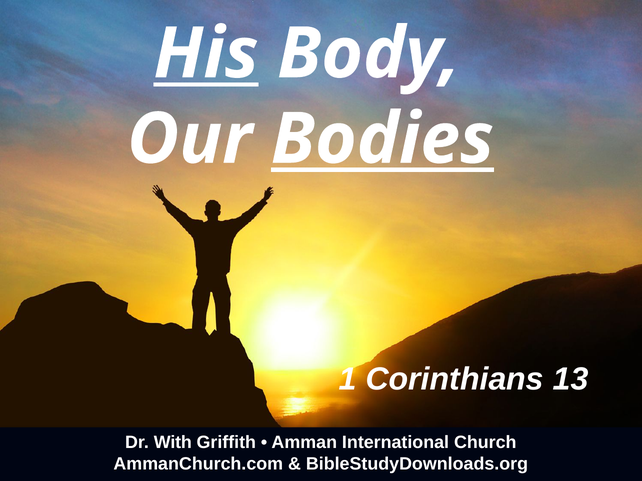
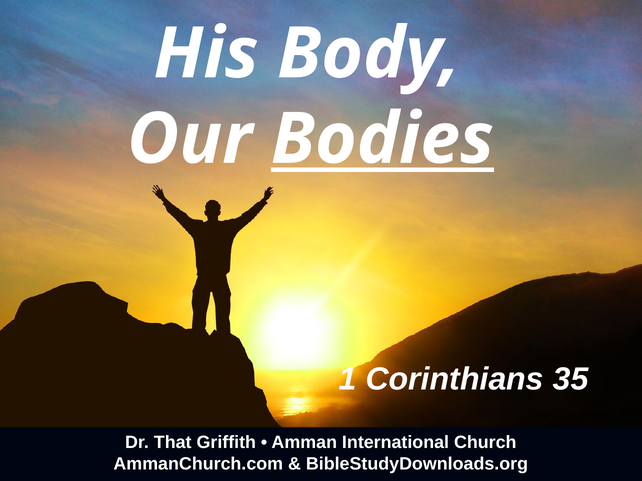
His underline: present -> none
13: 13 -> 35
With: With -> That
